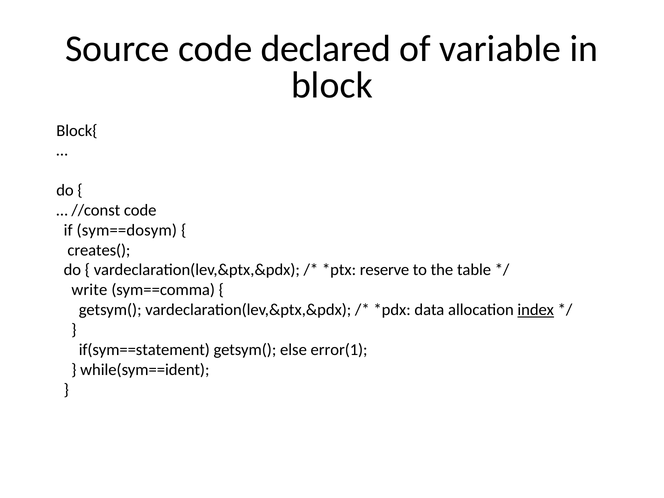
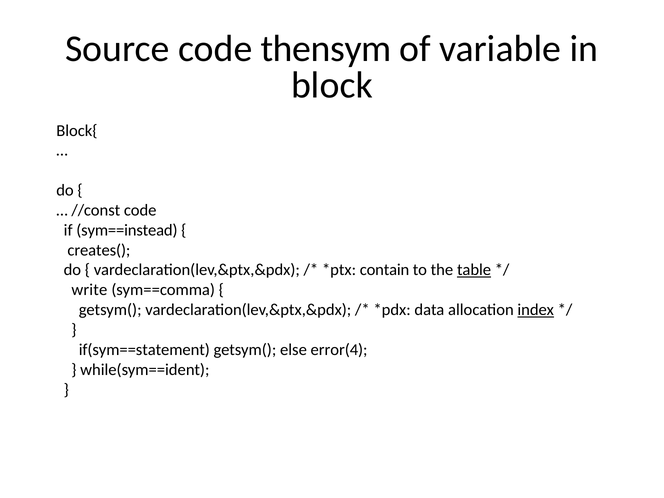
declared: declared -> thensym
sym==dosym: sym==dosym -> sym==instead
reserve: reserve -> contain
table underline: none -> present
error(1: error(1 -> error(4
